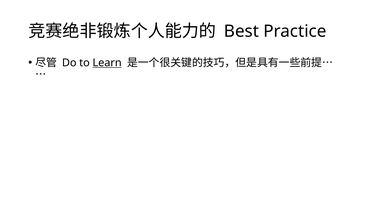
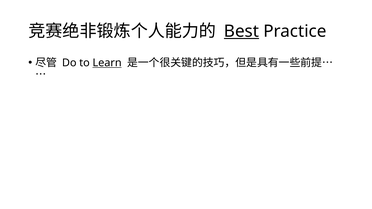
Best underline: none -> present
